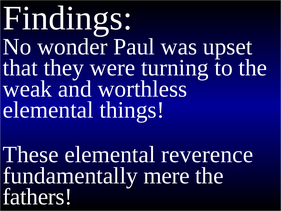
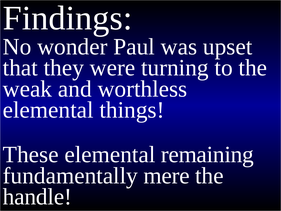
reverence: reverence -> remaining
fathers: fathers -> handle
